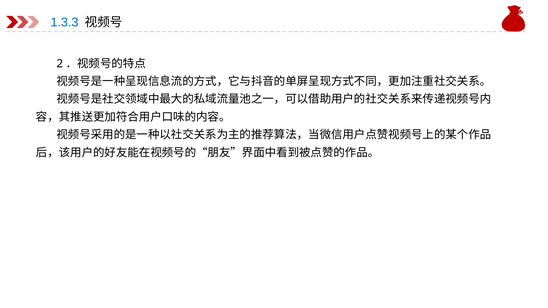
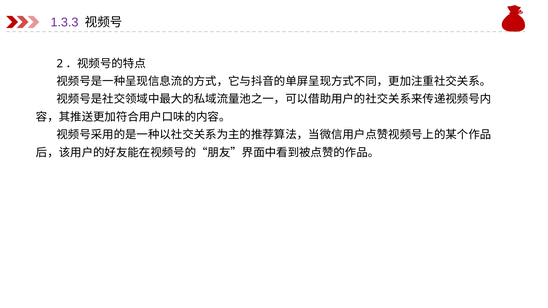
1.3.3 colour: blue -> purple
